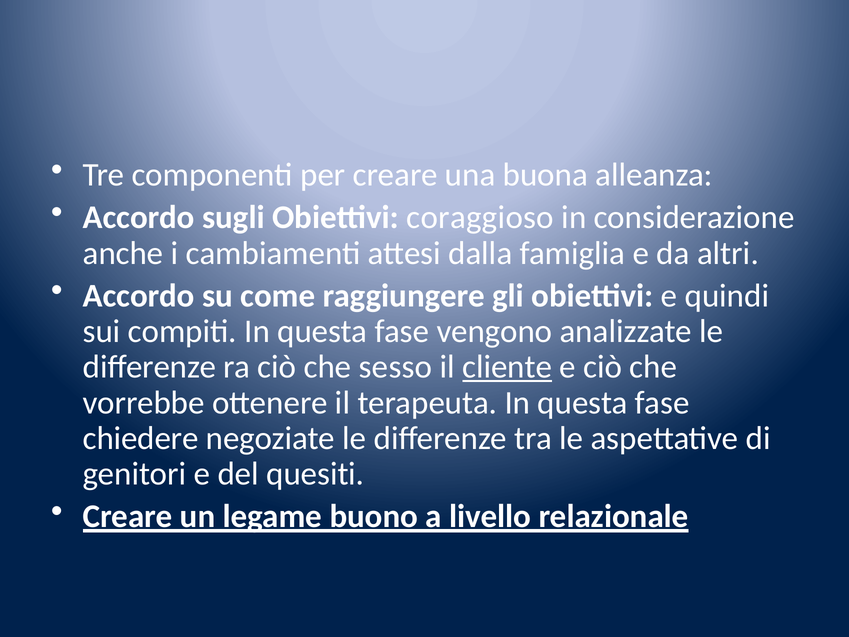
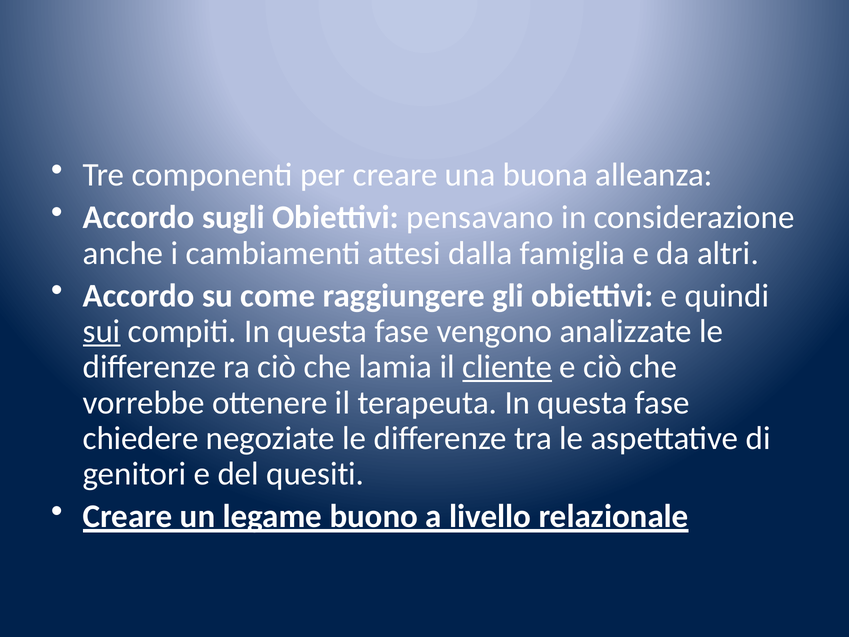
coraggioso: coraggioso -> pensavano
sui underline: none -> present
sesso: sesso -> lamia
